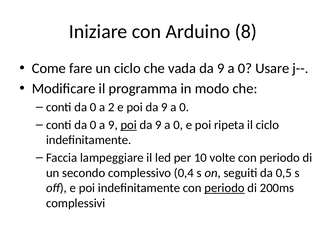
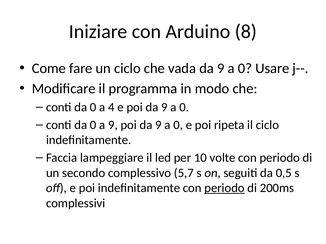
2: 2 -> 4
poi at (129, 125) underline: present -> none
0,4: 0,4 -> 5,7
